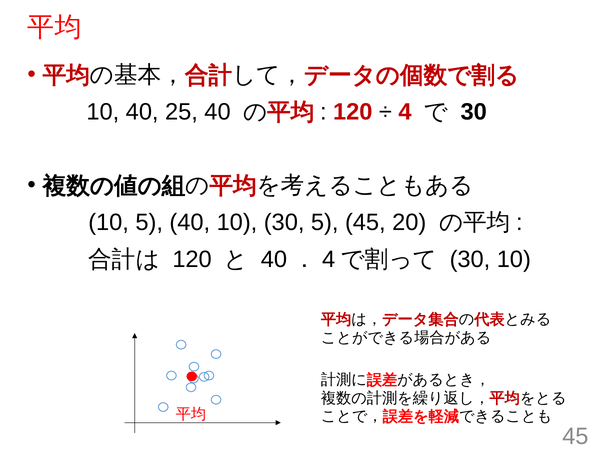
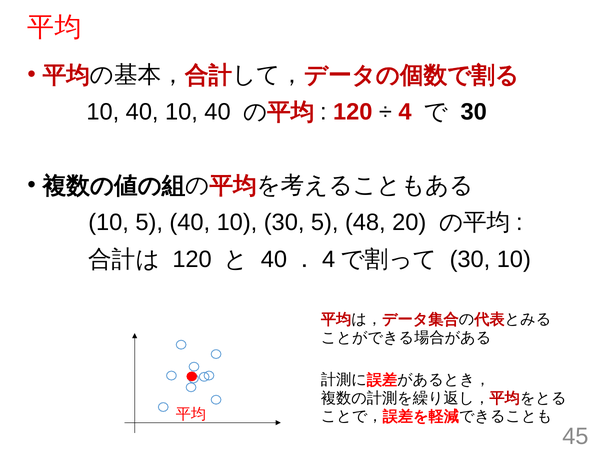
10 40 25: 25 -> 10
5 45: 45 -> 48
